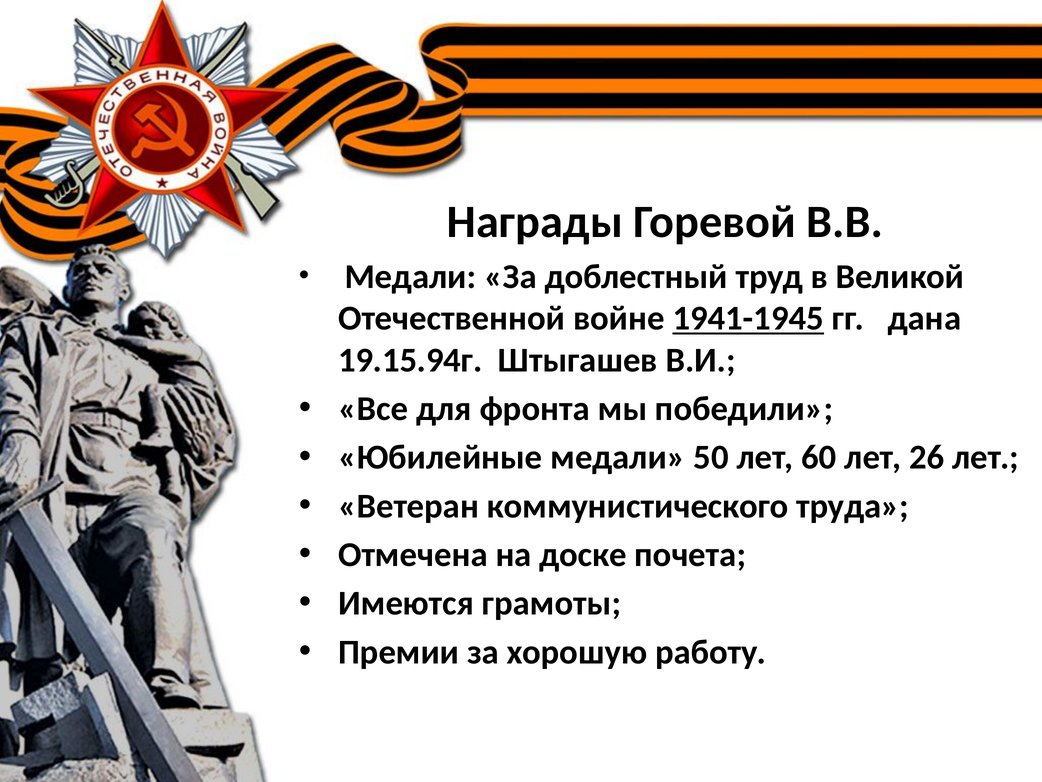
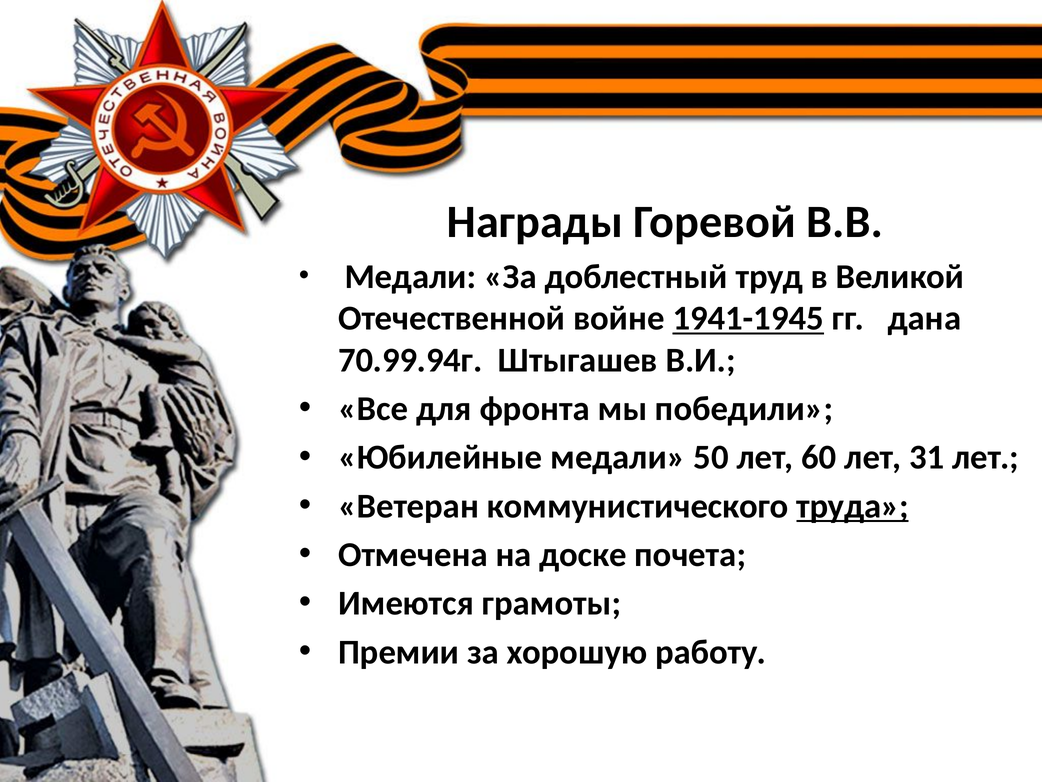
19.15.94г: 19.15.94г -> 70.99.94г
26: 26 -> 31
труда underline: none -> present
